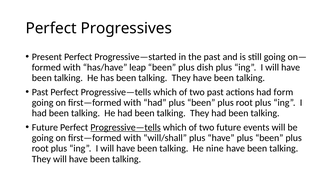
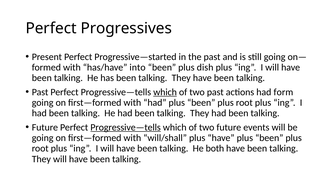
leap: leap -> into
which at (165, 92) underline: none -> present
nine: nine -> both
